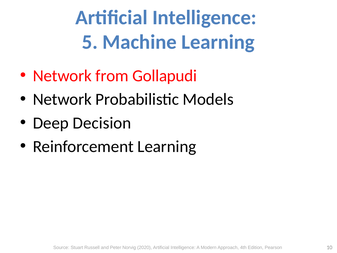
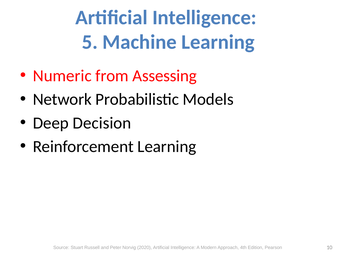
Network at (62, 76): Network -> Numeric
Gollapudi: Gollapudi -> Assessing
